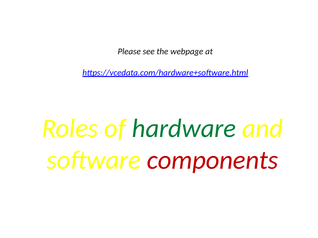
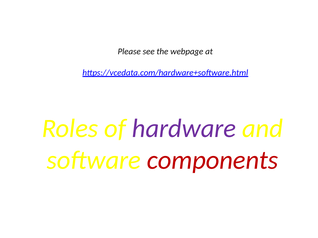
hardware colour: green -> purple
